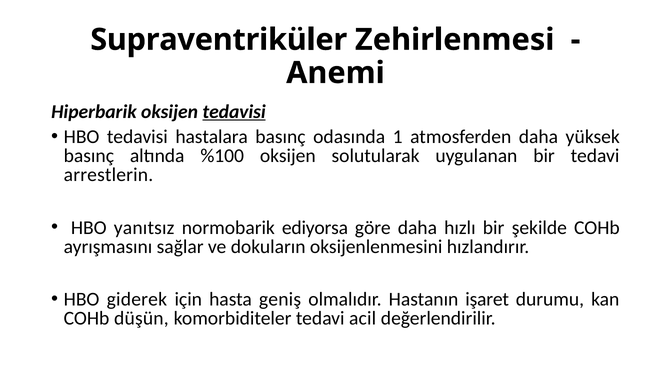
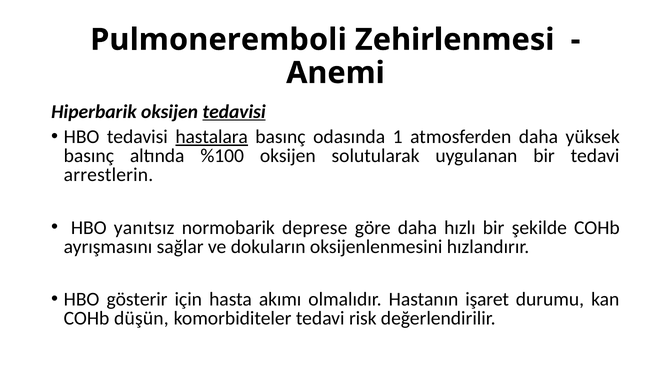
Supraventriküler: Supraventriküler -> Pulmoneremboli
hastalara underline: none -> present
ediyorsa: ediyorsa -> deprese
giderek: giderek -> gösterir
geniş: geniş -> akımı
acil: acil -> risk
